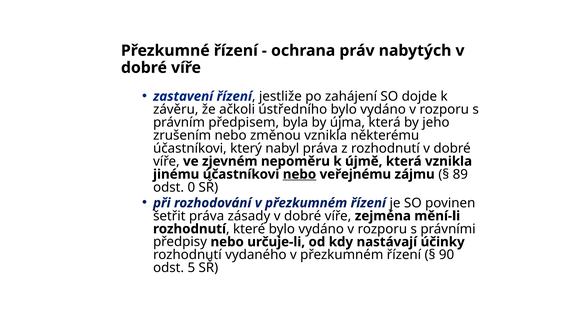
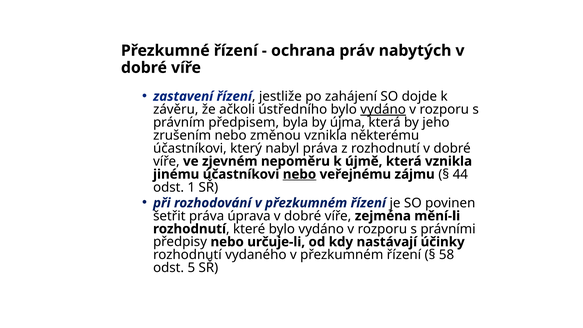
vydáno at (383, 109) underline: none -> present
89: 89 -> 44
0: 0 -> 1
zásady: zásady -> úprava
90: 90 -> 58
